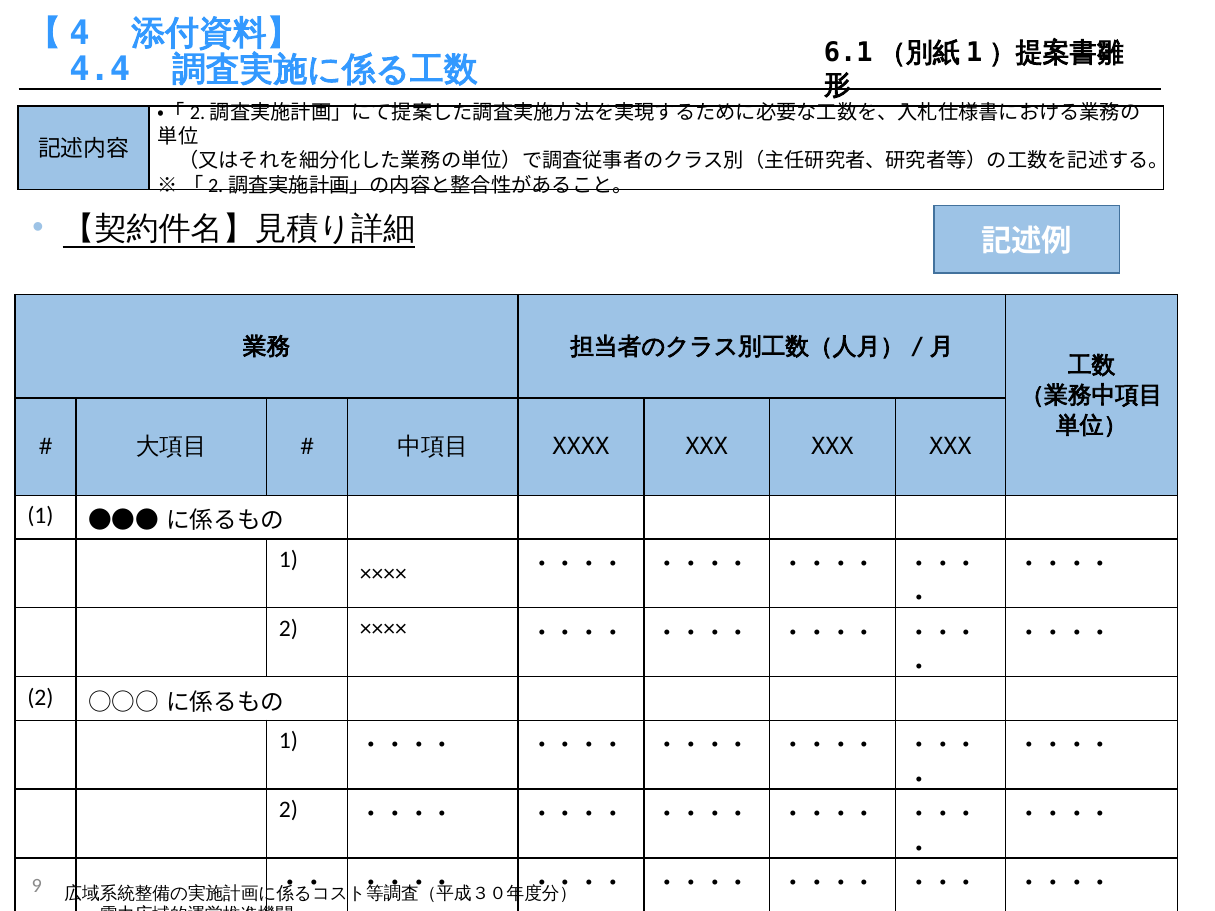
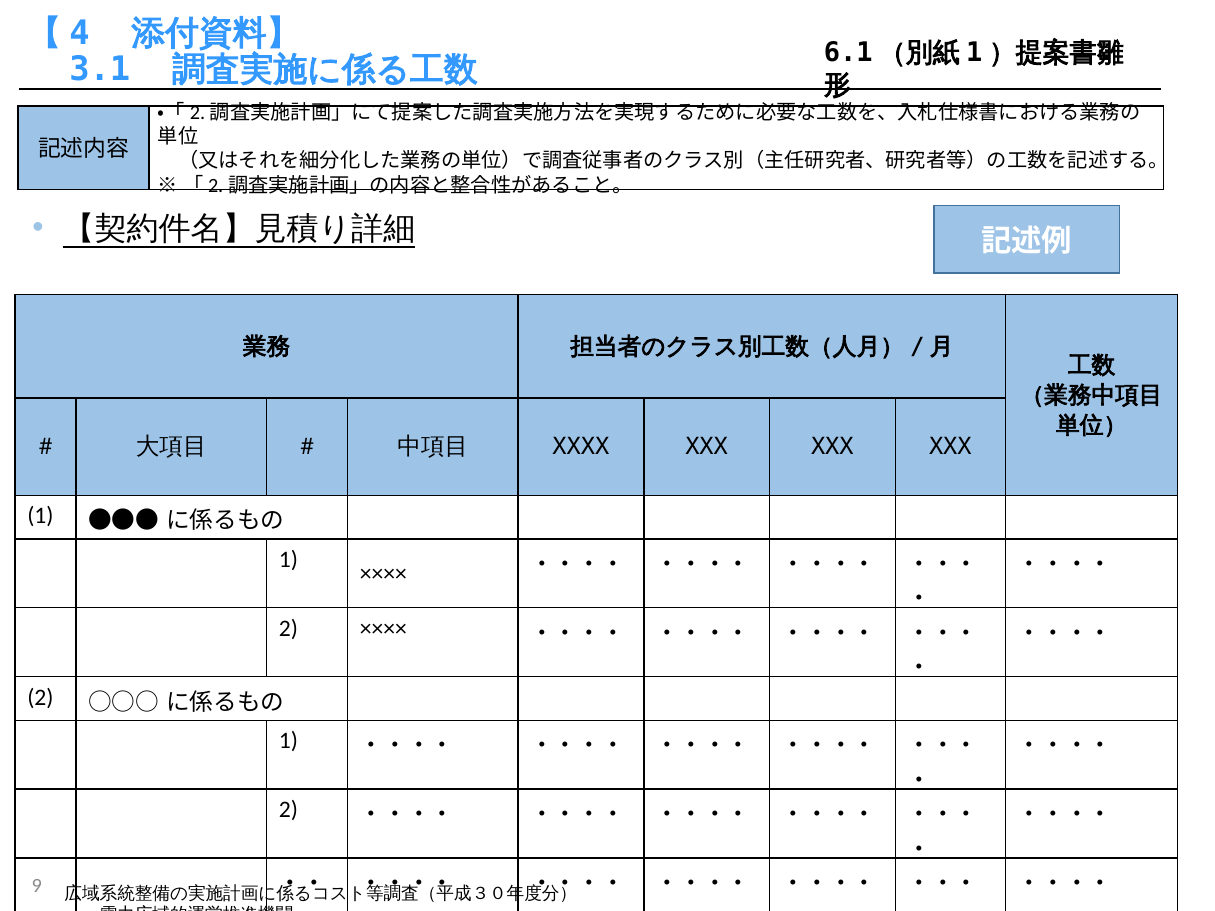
4.4: 4.4 -> 3.1
